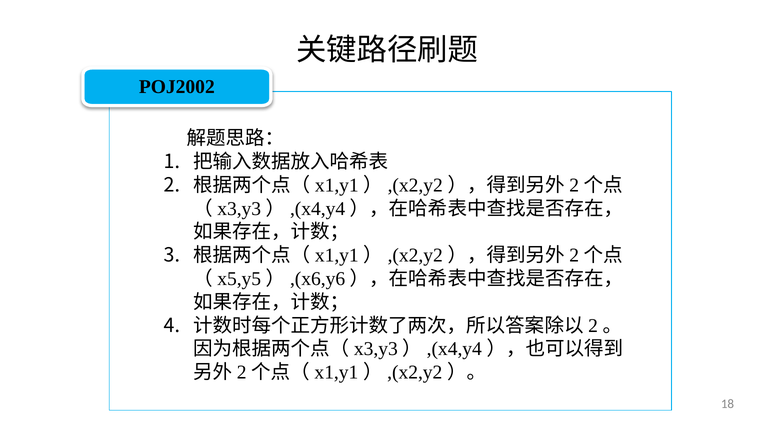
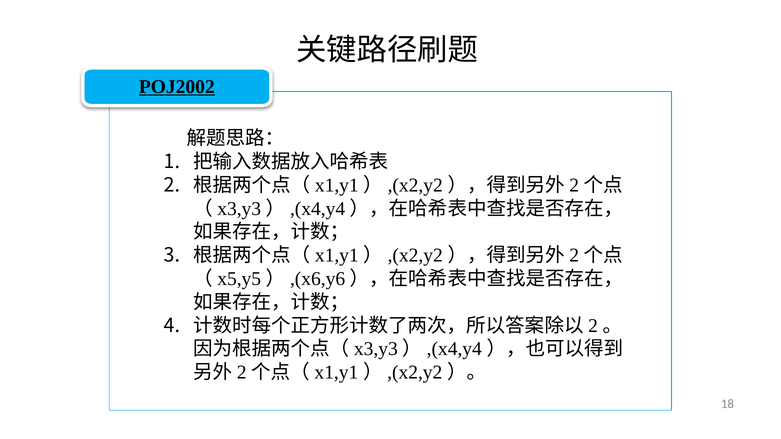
POJ2002 underline: none -> present
